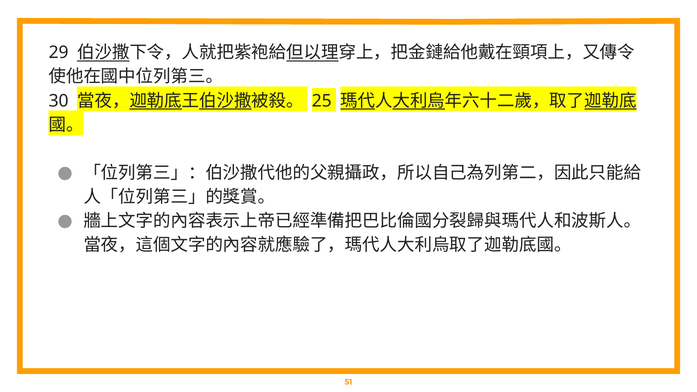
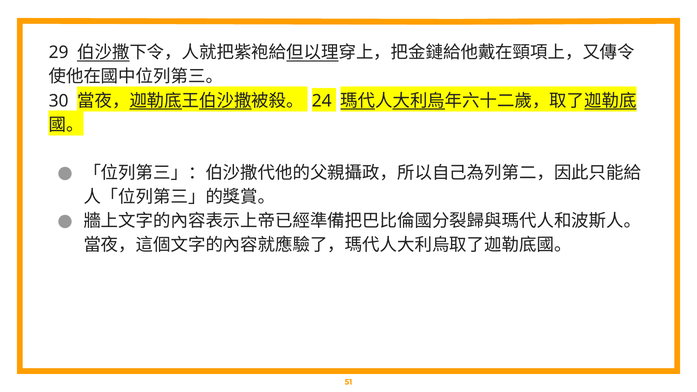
25: 25 -> 24
